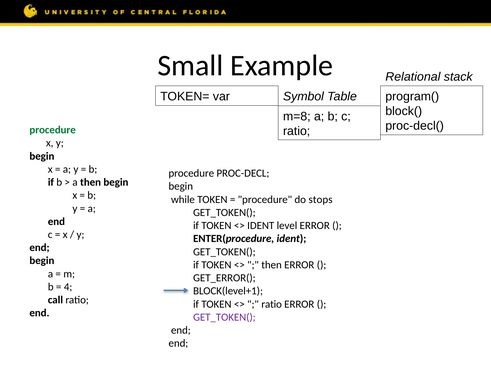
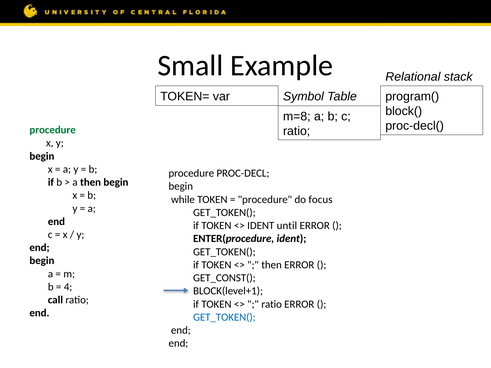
stops: stops -> focus
level: level -> until
GET_ERROR(: GET_ERROR( -> GET_CONST(
GET_TOKEN( at (224, 317) colour: purple -> blue
